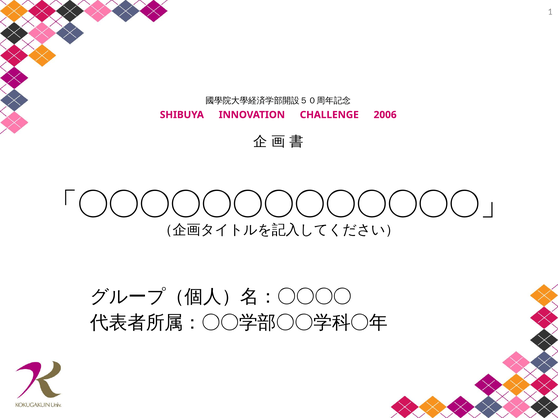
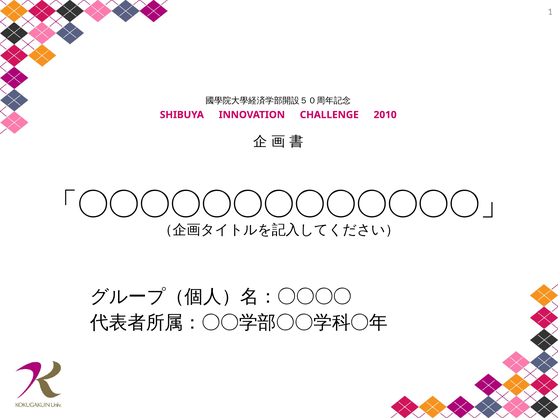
2006: 2006 -> 2010
